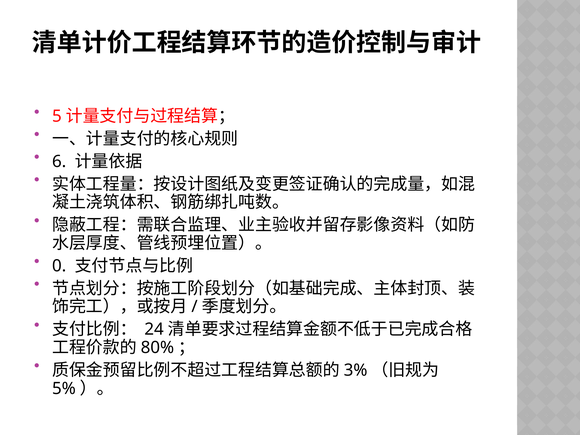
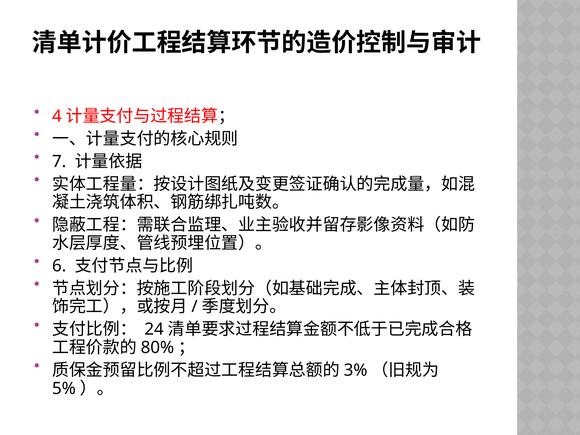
5: 5 -> 4
6: 6 -> 7
0: 0 -> 6
